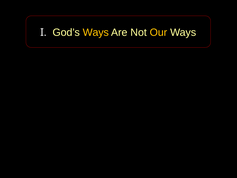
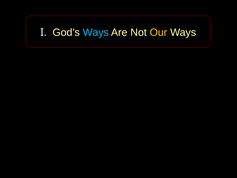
Ways at (96, 32) colour: yellow -> light blue
